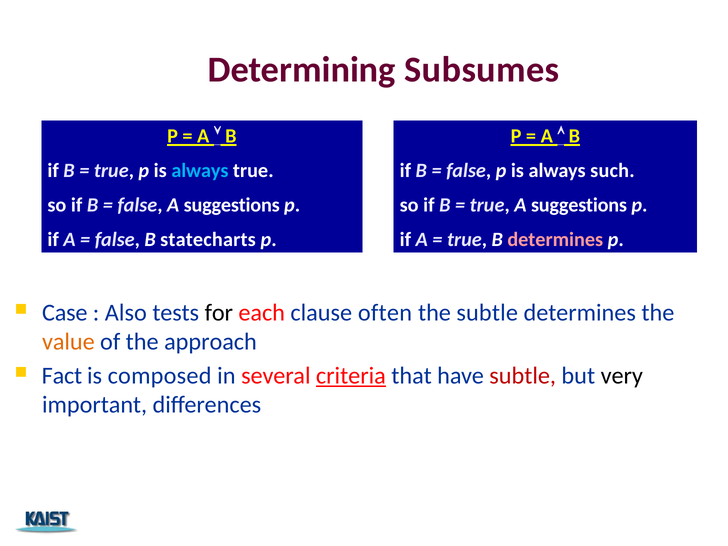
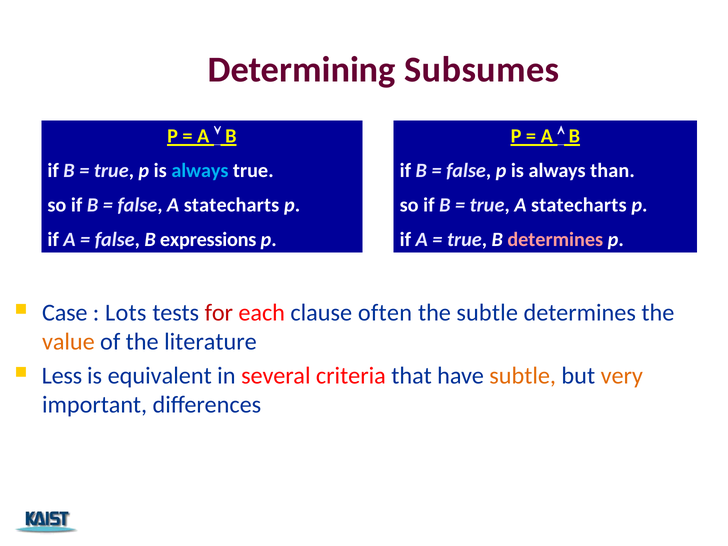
such: such -> than
false A suggestions: suggestions -> statecharts
true A suggestions: suggestions -> statecharts
statecharts: statecharts -> expressions
Also: Also -> Lots
for colour: black -> red
approach: approach -> literature
Fact: Fact -> Less
composed: composed -> equivalent
criteria underline: present -> none
subtle at (523, 376) colour: red -> orange
very colour: black -> orange
